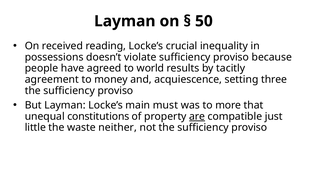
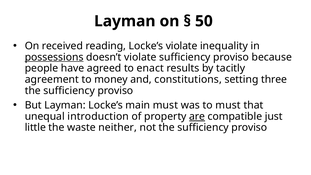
Locke’s crucial: crucial -> violate
possessions underline: none -> present
world: world -> enact
acquiescence: acquiescence -> constitutions
to more: more -> must
constitutions: constitutions -> introduction
